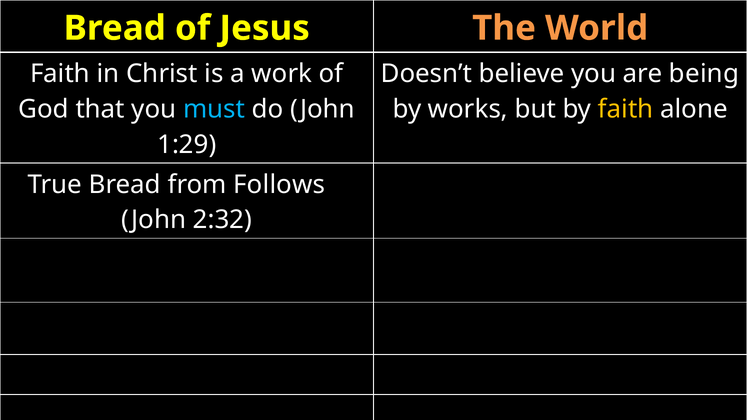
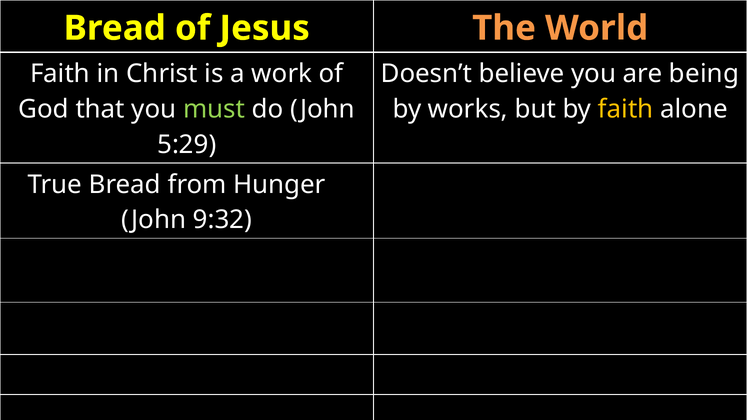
must colour: light blue -> light green
1:29: 1:29 -> 5:29
Follows: Follows -> Hunger
2:32: 2:32 -> 9:32
